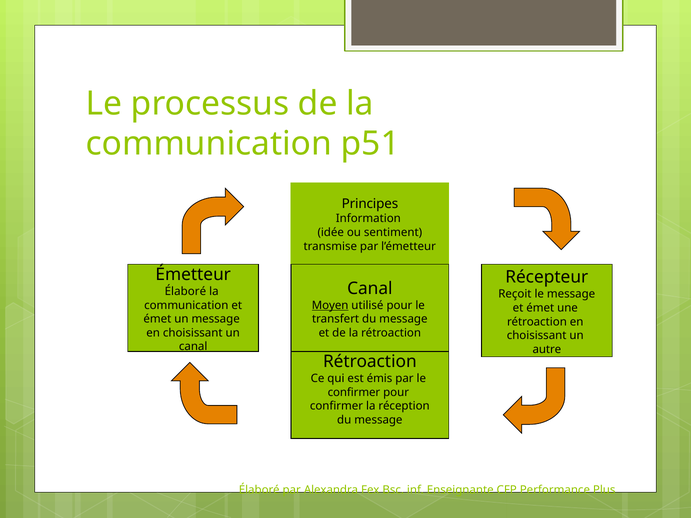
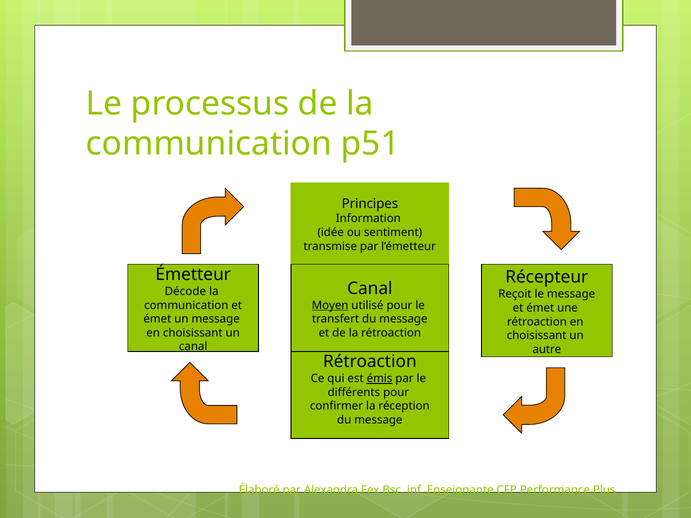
Élaboré at (185, 292): Élaboré -> Décode
émis underline: none -> present
confirmer at (354, 392): confirmer -> différents
